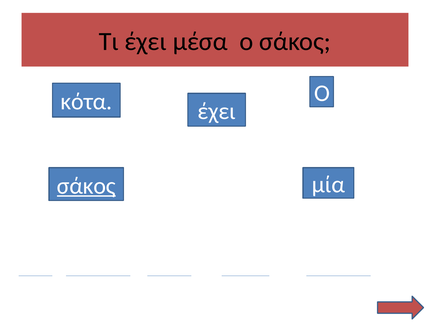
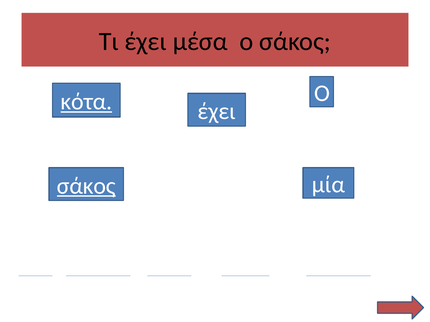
κότα underline: none -> present
